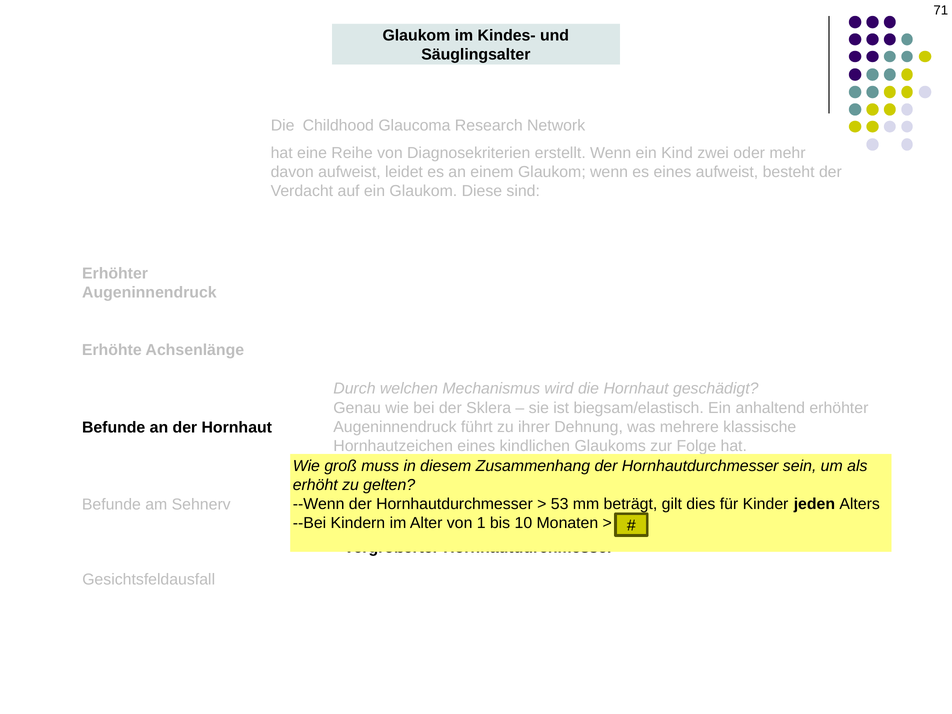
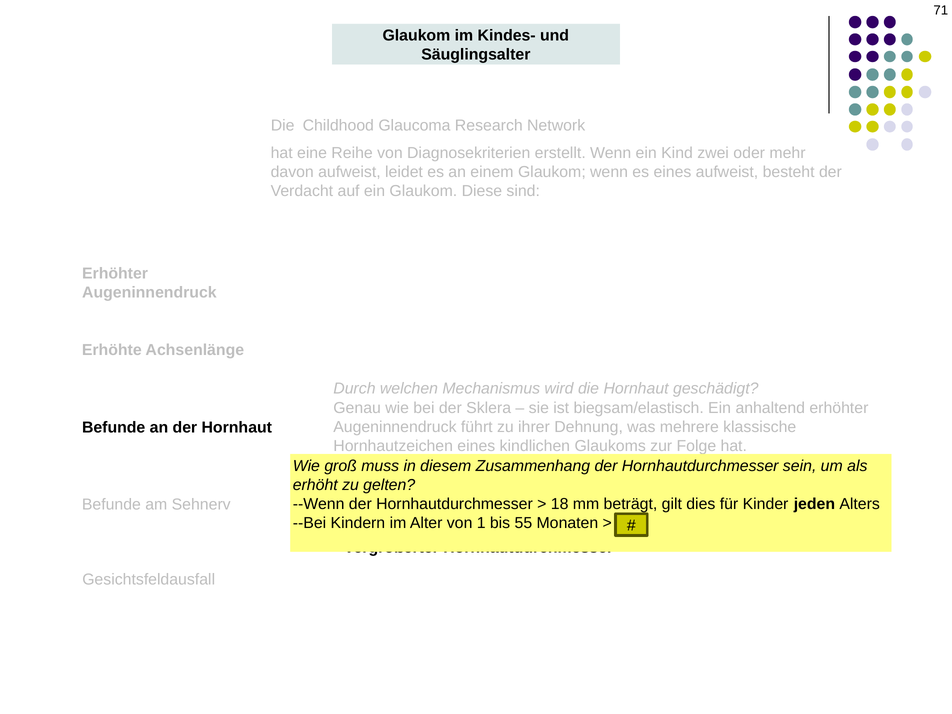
53: 53 -> 18
10: 10 -> 55
